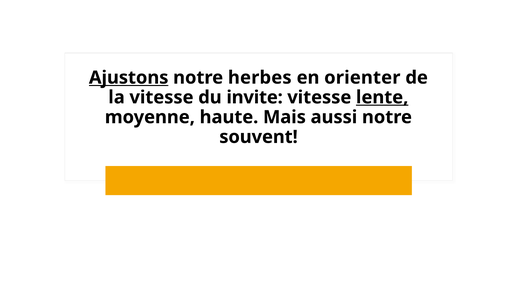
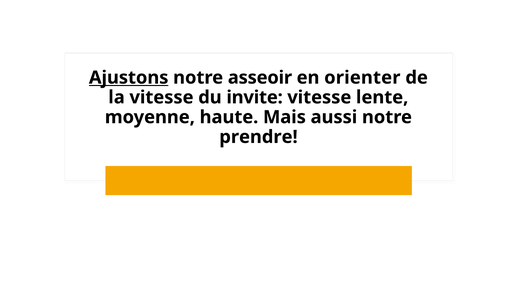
herbes: herbes -> asseoir
lente underline: present -> none
souvent: souvent -> prendre
